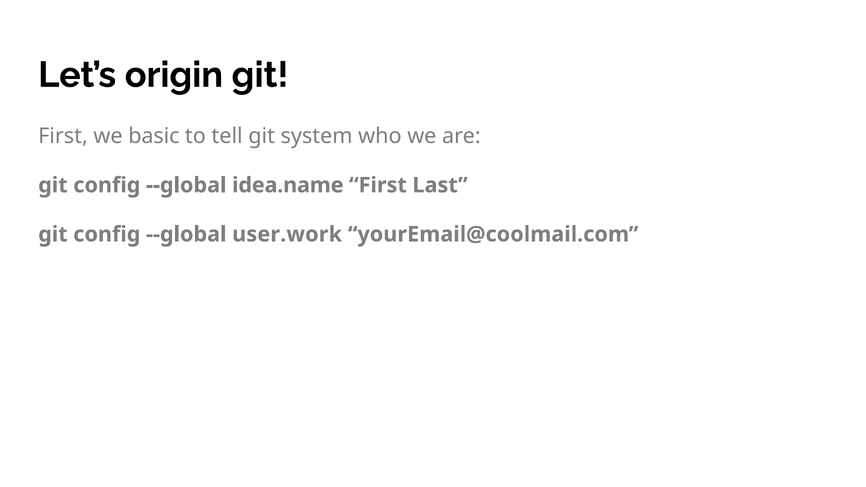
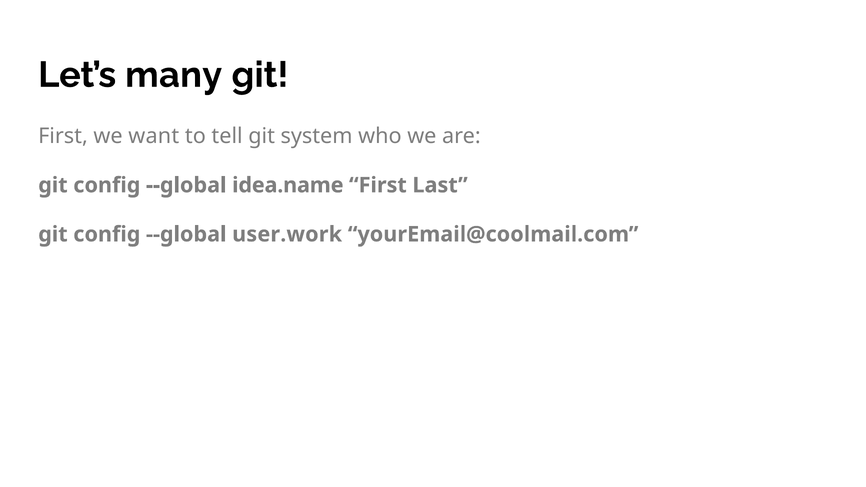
origin: origin -> many
basic: basic -> want
